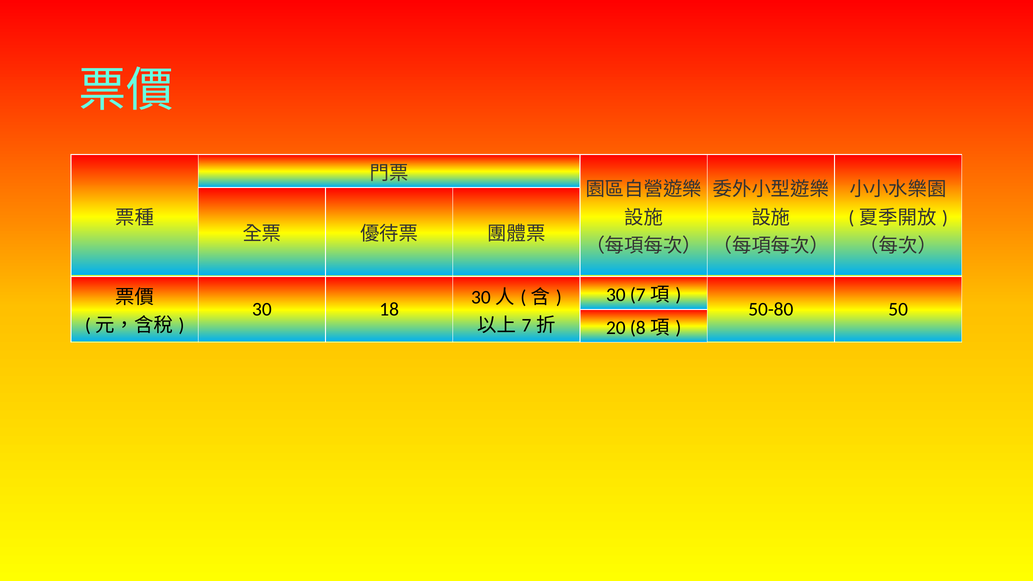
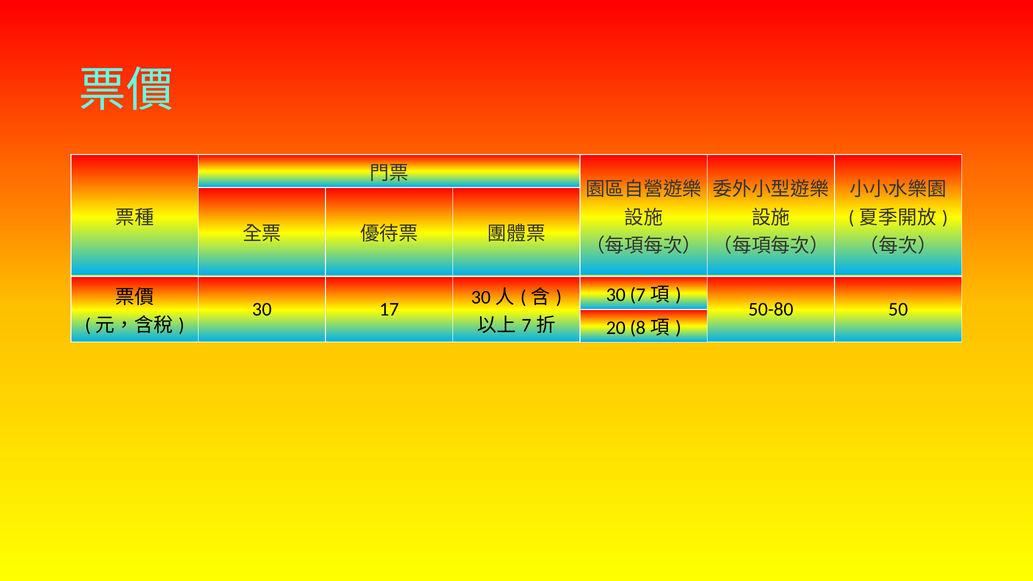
18: 18 -> 17
